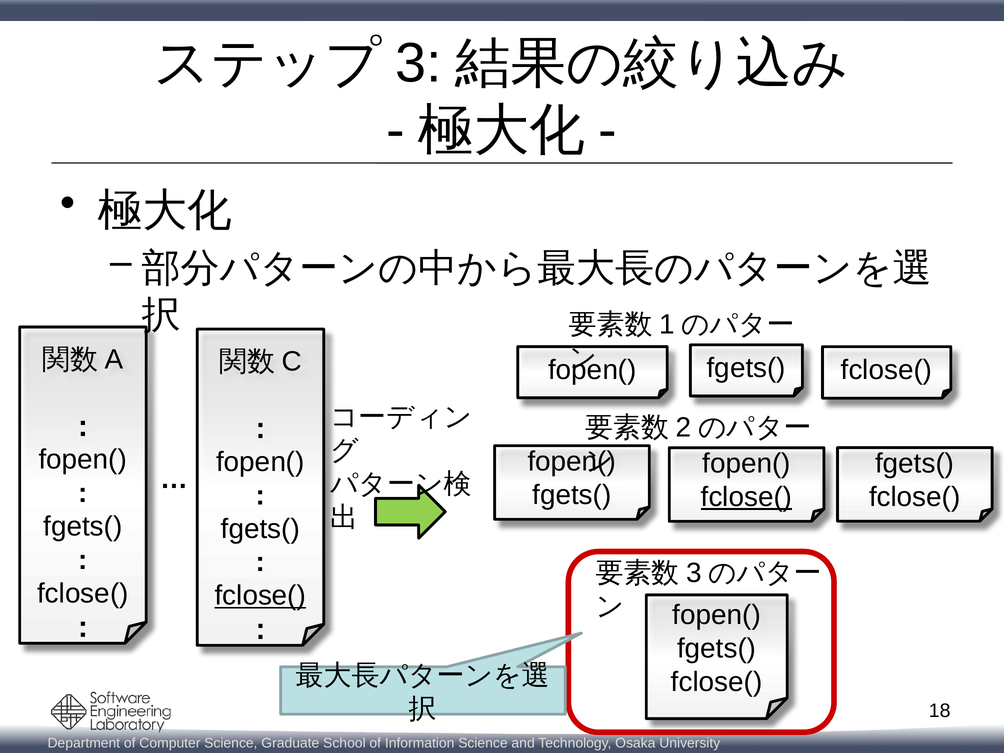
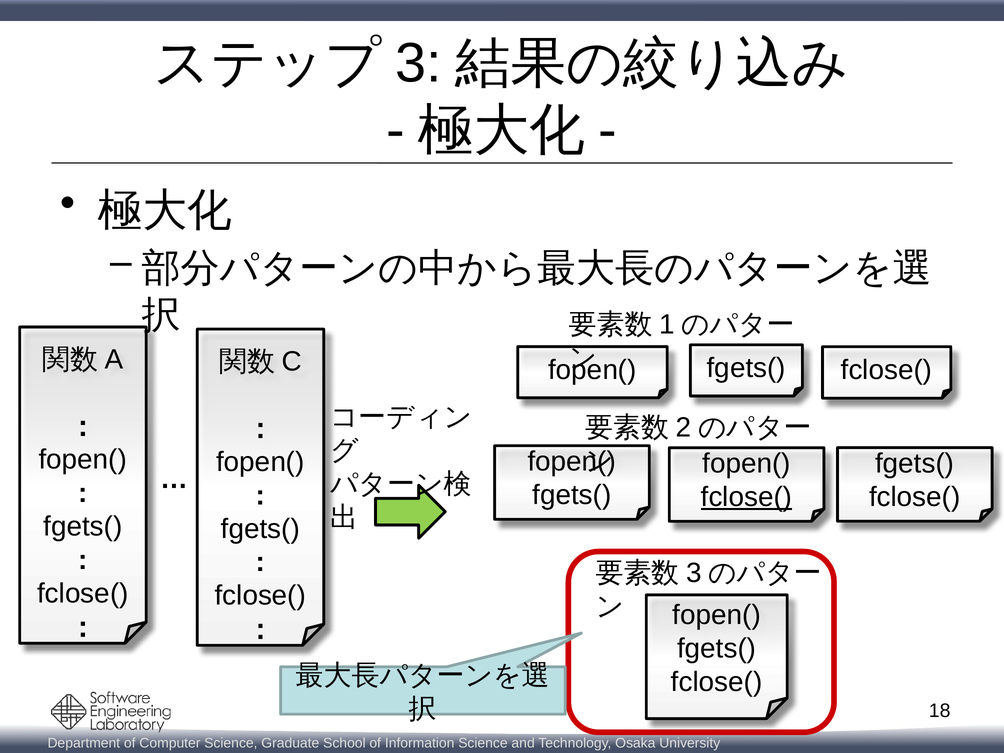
fclose( at (260, 596) underline: present -> none
